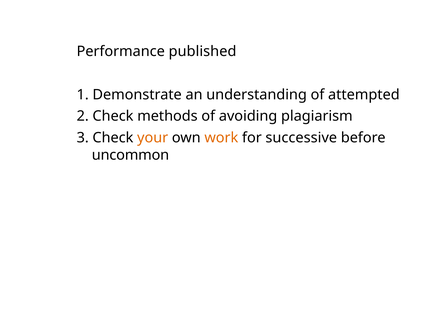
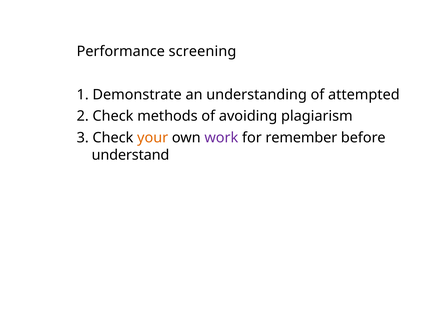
published: published -> screening
work colour: orange -> purple
successive: successive -> remember
uncommon: uncommon -> understand
